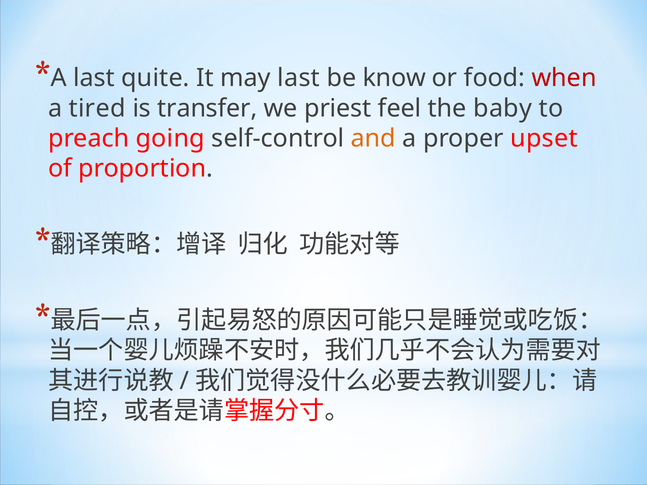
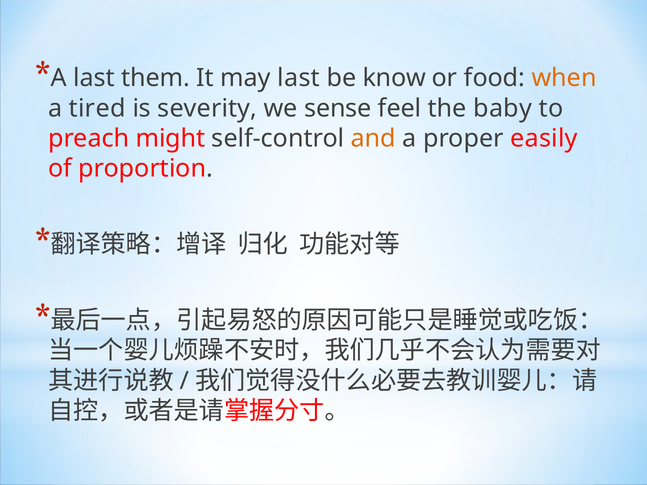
quite: quite -> them
when colour: red -> orange
transfer: transfer -> severity
priest: priest -> sense
going: going -> might
upset: upset -> easily
